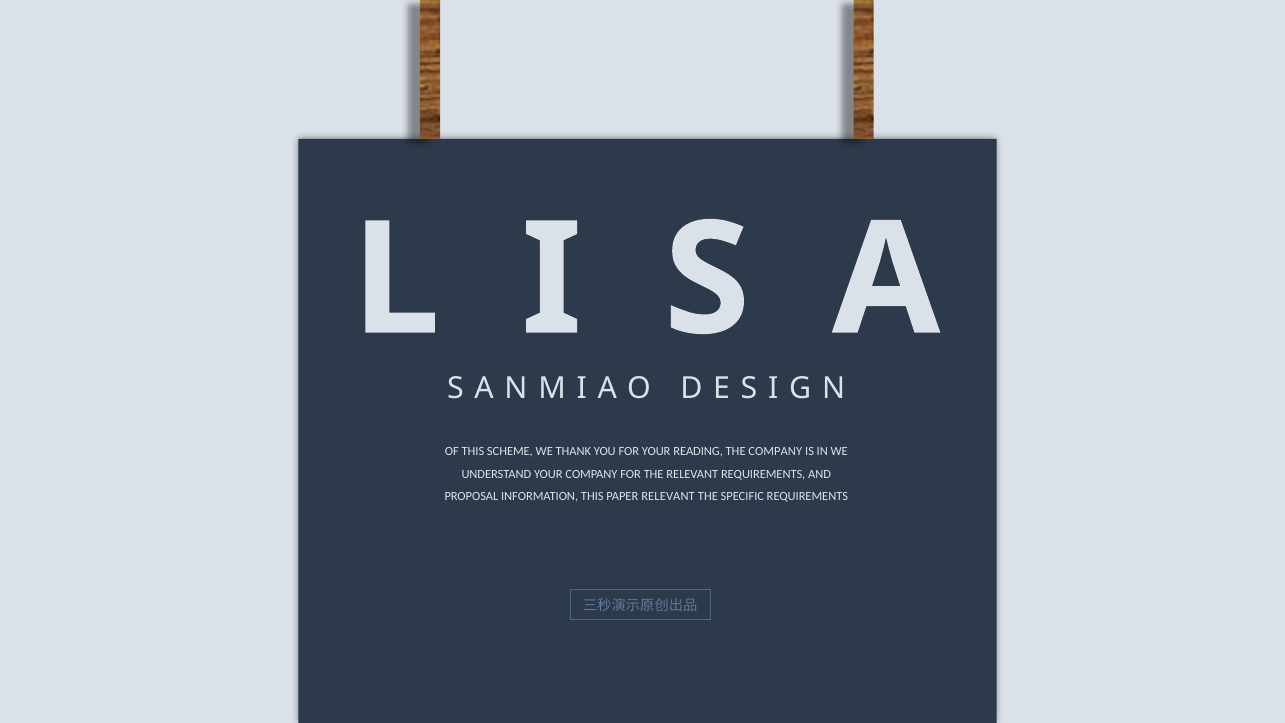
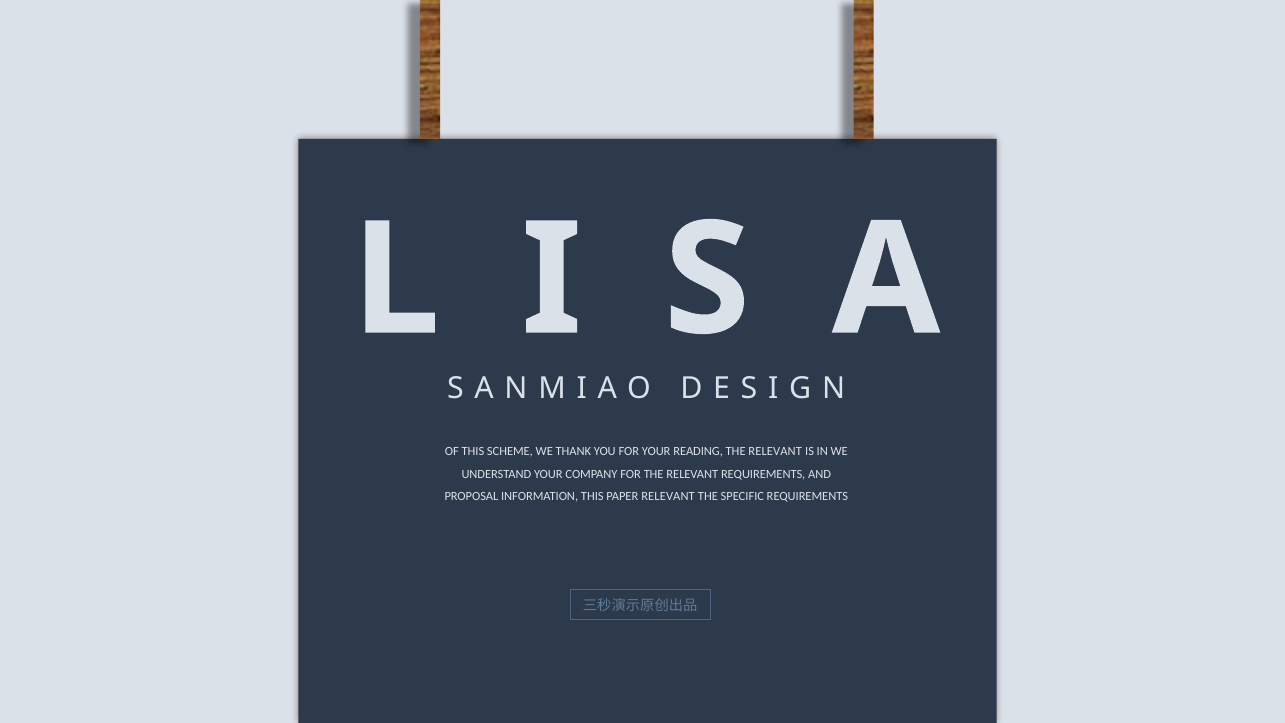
READING THE COMPANY: COMPANY -> RELEVANT
